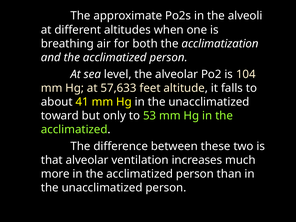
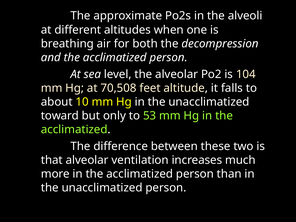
acclimatization: acclimatization -> decompression
57,633: 57,633 -> 70,508
41: 41 -> 10
